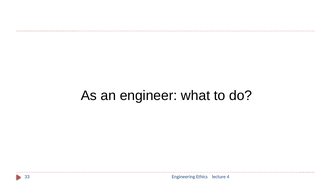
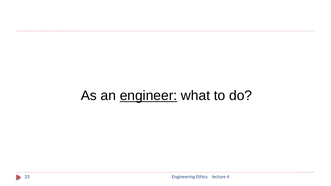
engineer underline: none -> present
